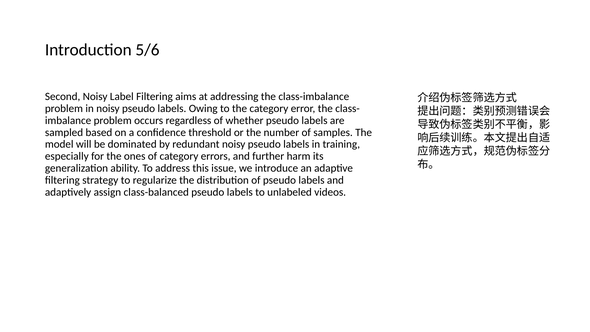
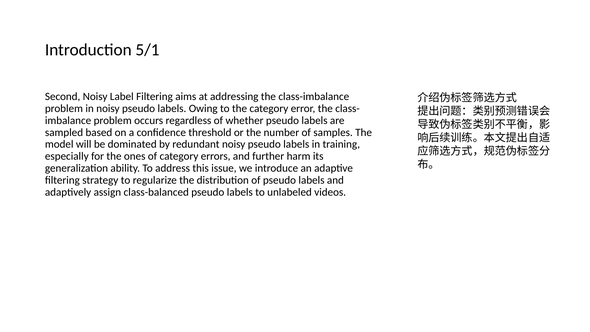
5/6: 5/6 -> 5/1
